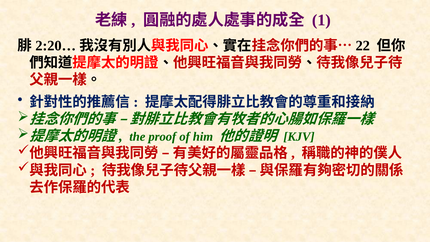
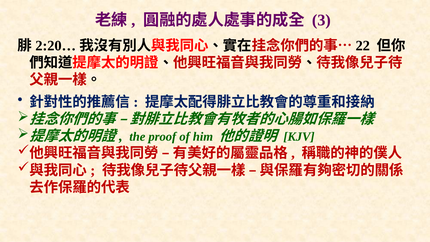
1: 1 -> 3
